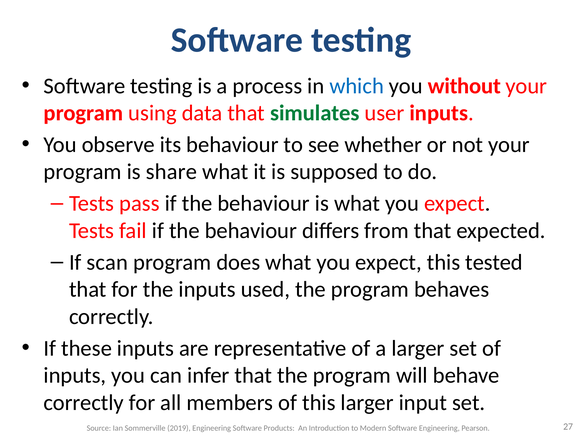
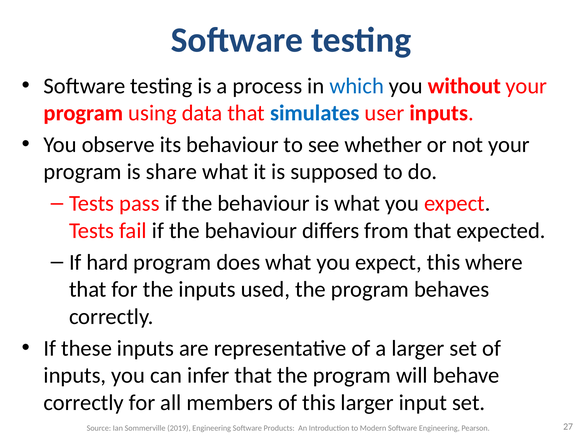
simulates colour: green -> blue
scan: scan -> hard
tested: tested -> where
